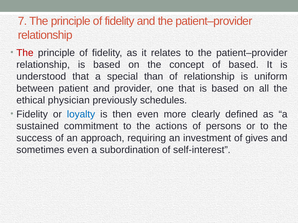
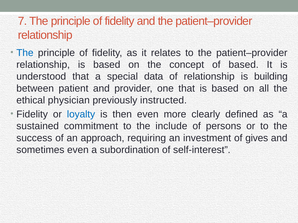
The at (25, 53) colour: red -> blue
than: than -> data
uniform: uniform -> building
schedules: schedules -> instructed
actions: actions -> include
